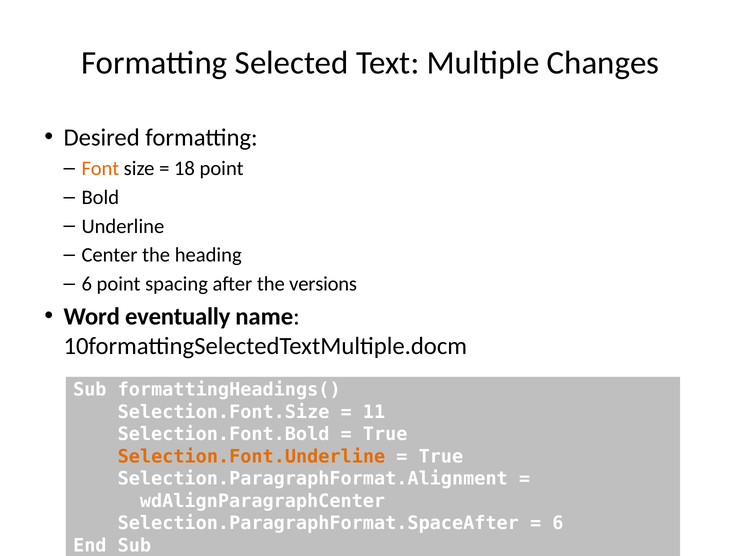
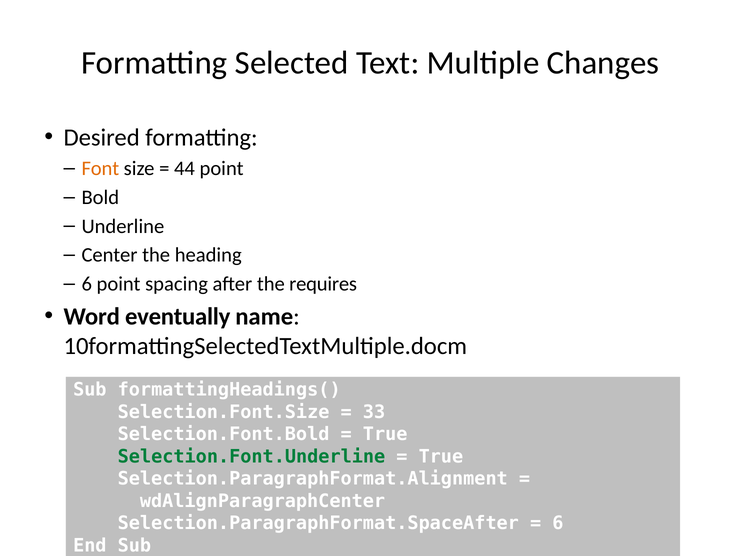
18: 18 -> 44
versions: versions -> requires
11: 11 -> 33
Selection.Font.Underline colour: orange -> green
